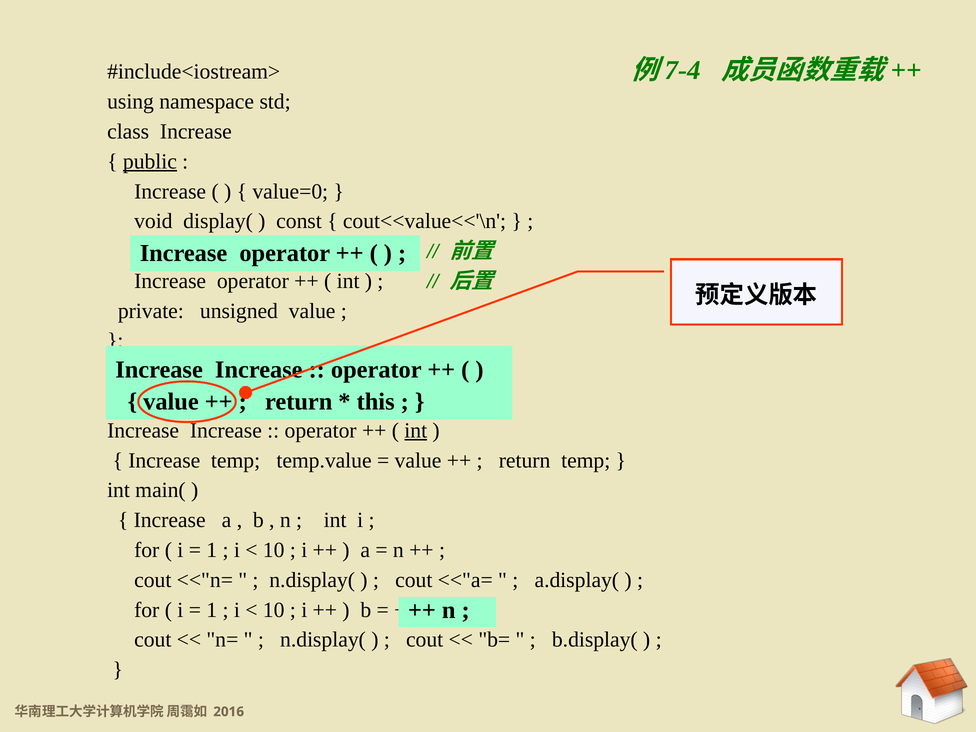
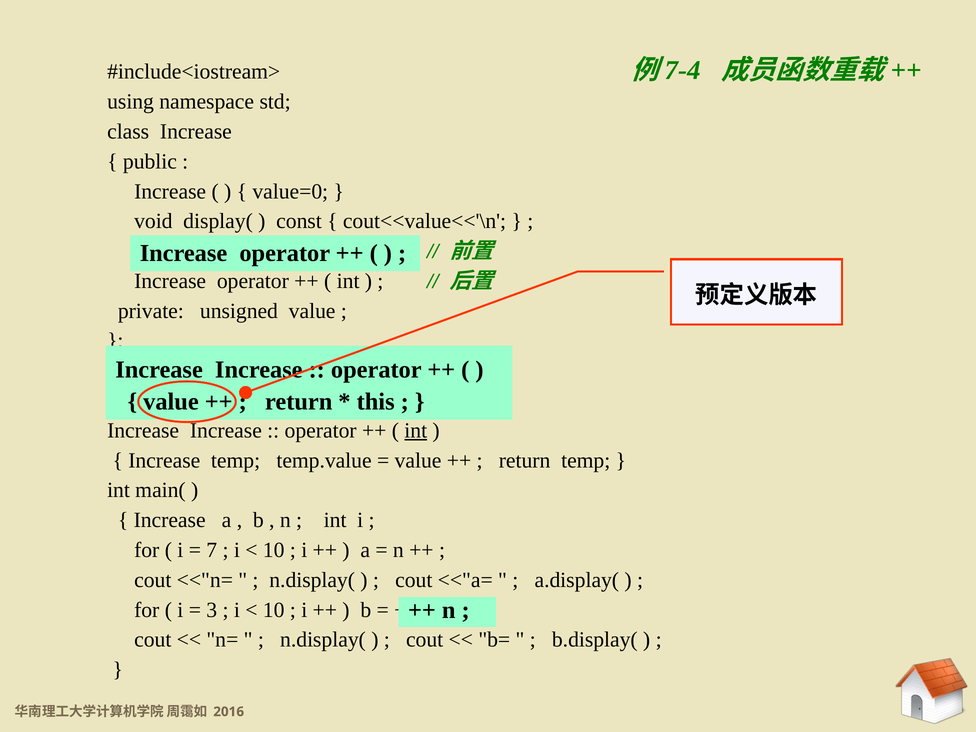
public underline: present -> none
1 at (212, 550): 1 -> 7
1 at (212, 610): 1 -> 3
